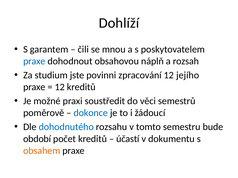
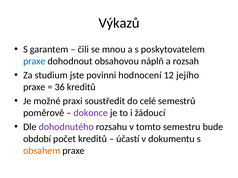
Dohlíží: Dohlíží -> Výkazů
zpracování: zpracování -> hodnocení
12 at (60, 87): 12 -> 36
věci: věci -> celé
dokonce colour: blue -> purple
dohodnutého colour: blue -> purple
